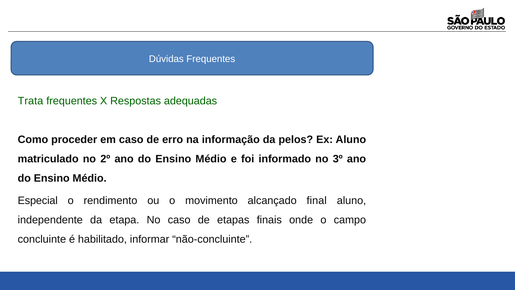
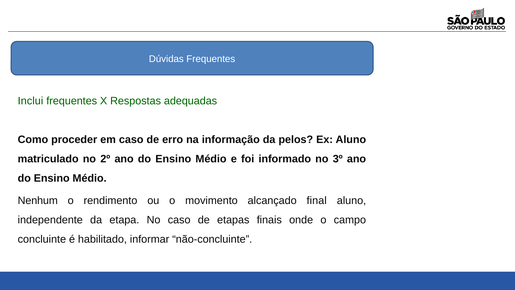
Trata: Trata -> Inclui
Especial: Especial -> Nenhum
